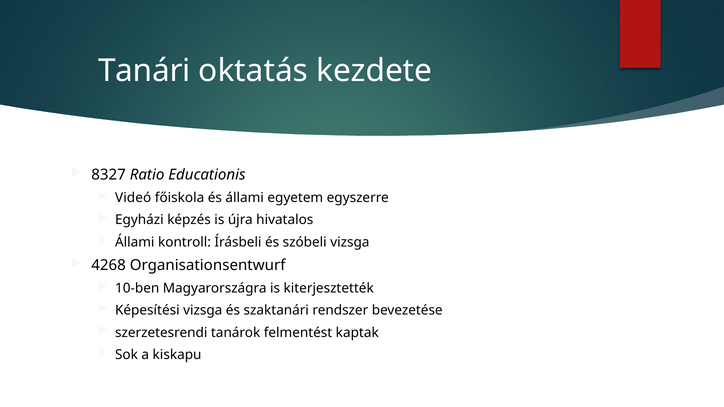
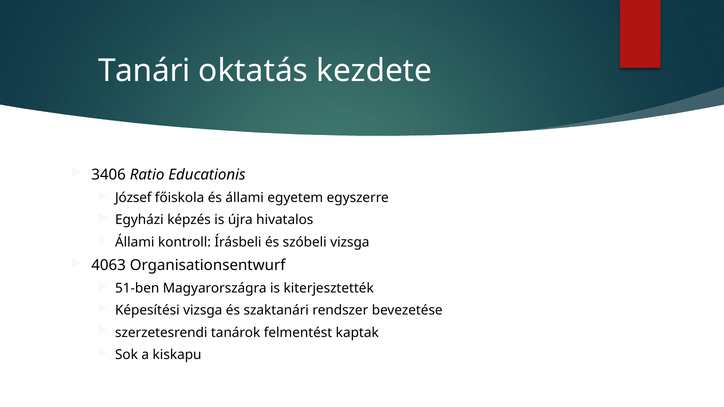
8327: 8327 -> 3406
Videó: Videó -> József
4268: 4268 -> 4063
10-ben: 10-ben -> 51-ben
